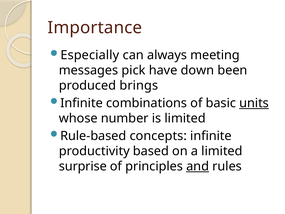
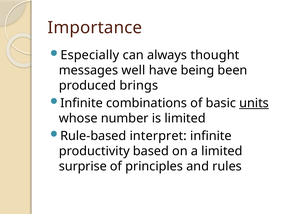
meeting: meeting -> thought
pick: pick -> well
down: down -> being
concepts: concepts -> interpret
and underline: present -> none
